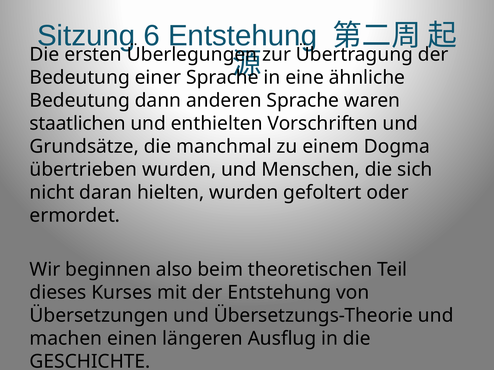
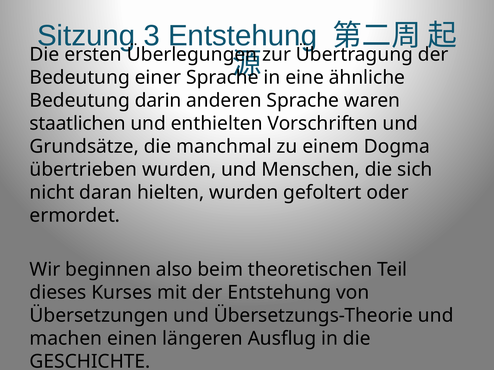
6: 6 -> 3
dann: dann -> darin
